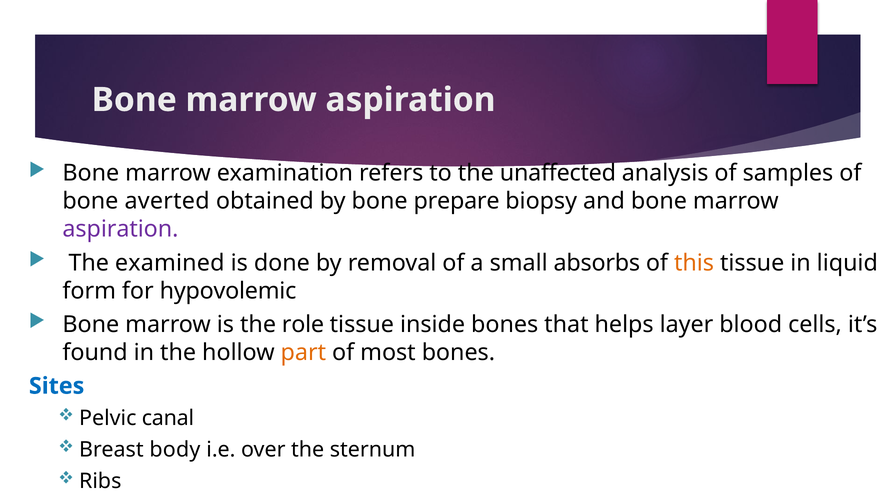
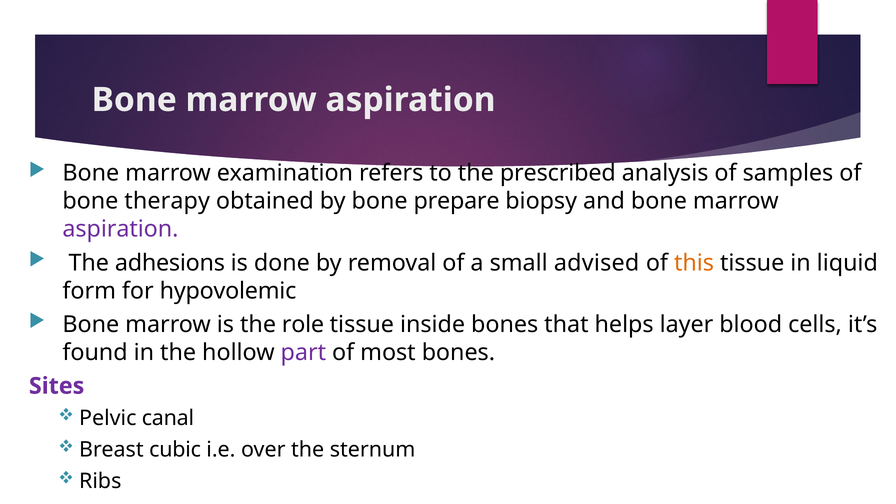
unaffected: unaffected -> prescribed
averted: averted -> therapy
examined: examined -> adhesions
absorbs: absorbs -> advised
part colour: orange -> purple
Sites colour: blue -> purple
body: body -> cubic
